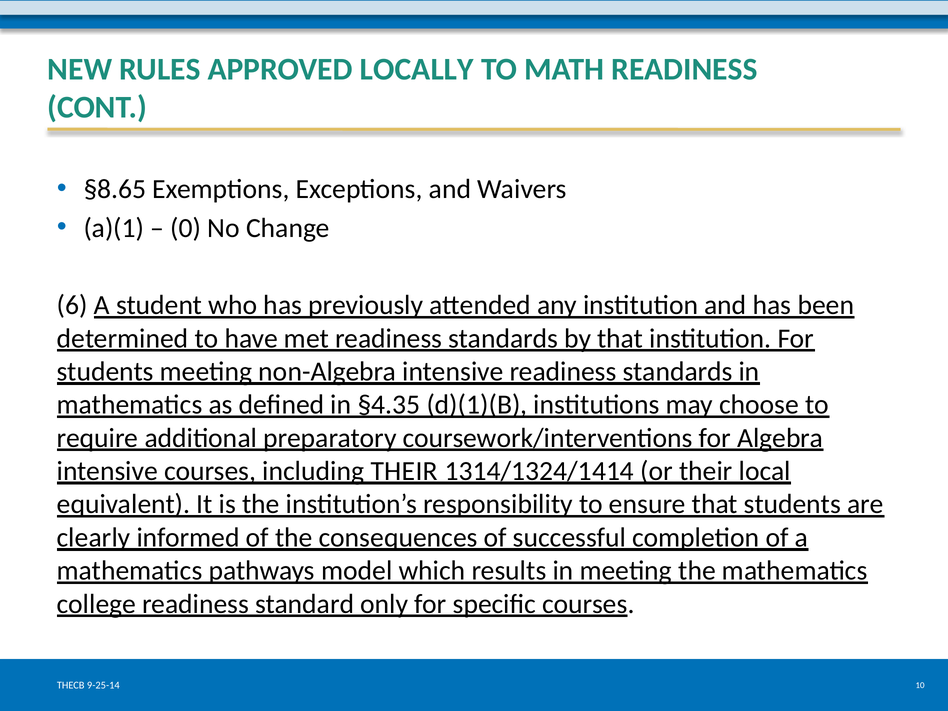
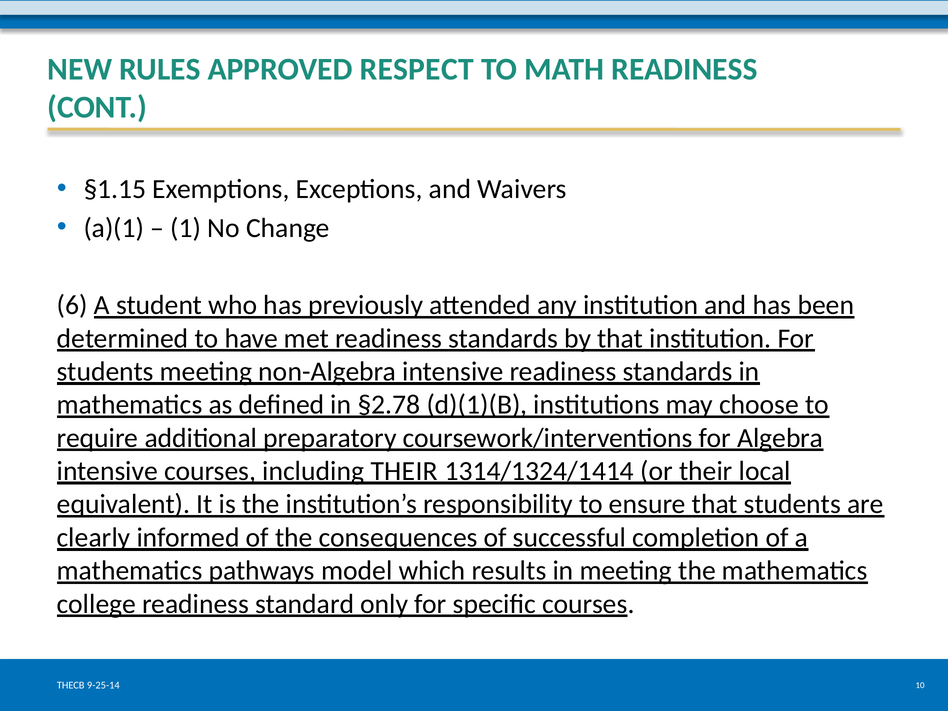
LOCALLY: LOCALLY -> RESPECT
§8.65: §8.65 -> §1.15
0: 0 -> 1
§4.35: §4.35 -> §2.78
